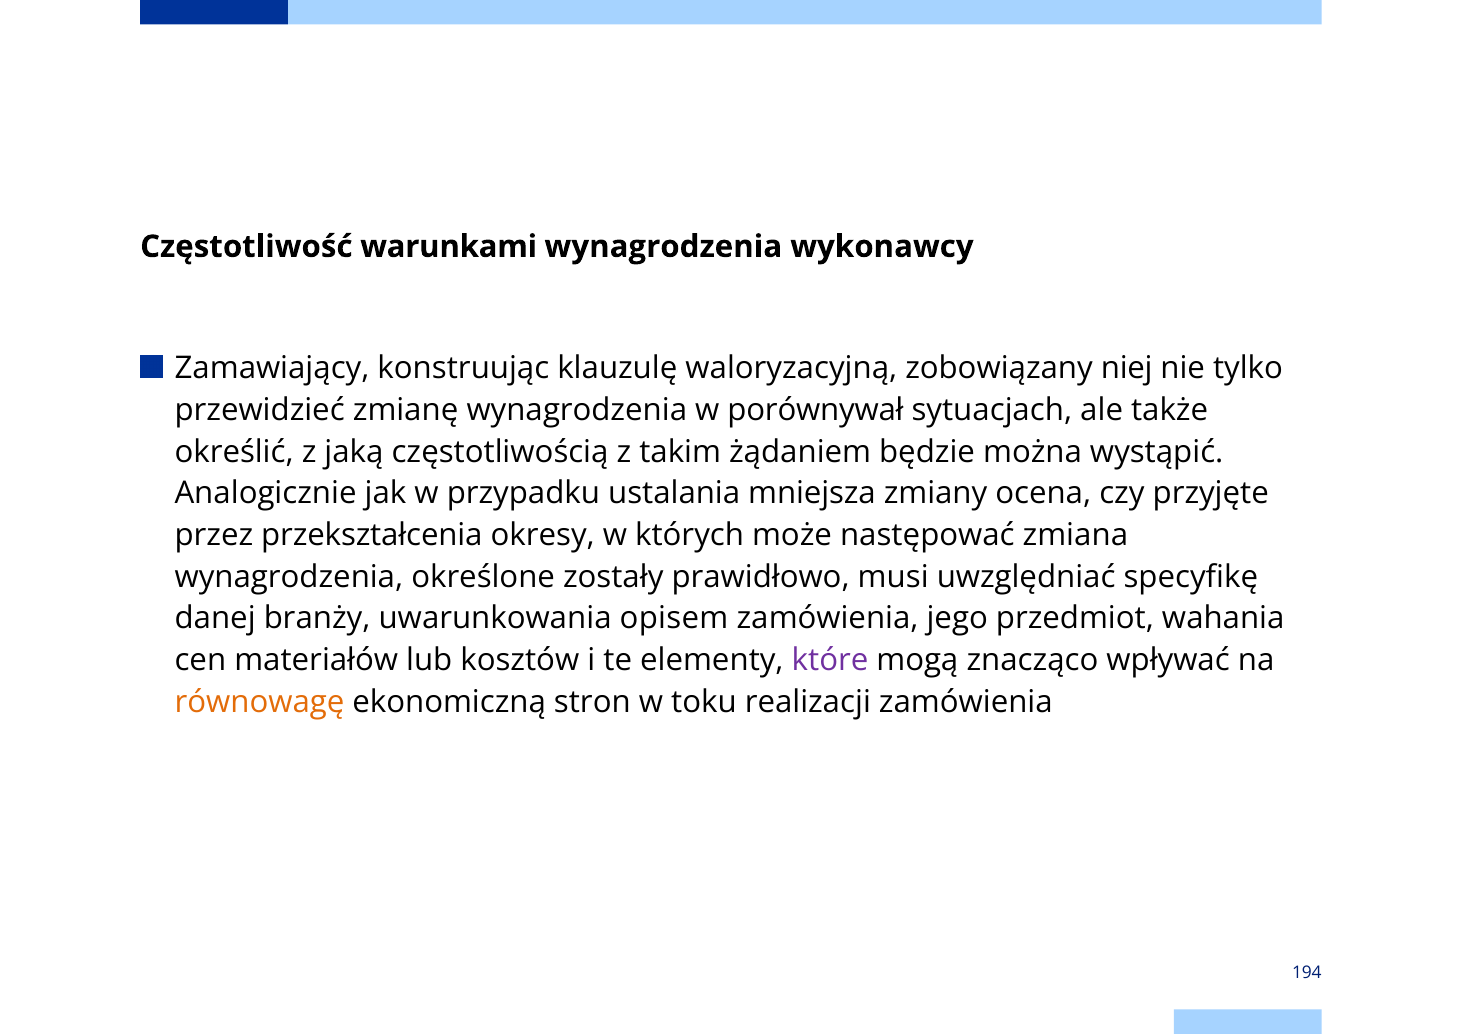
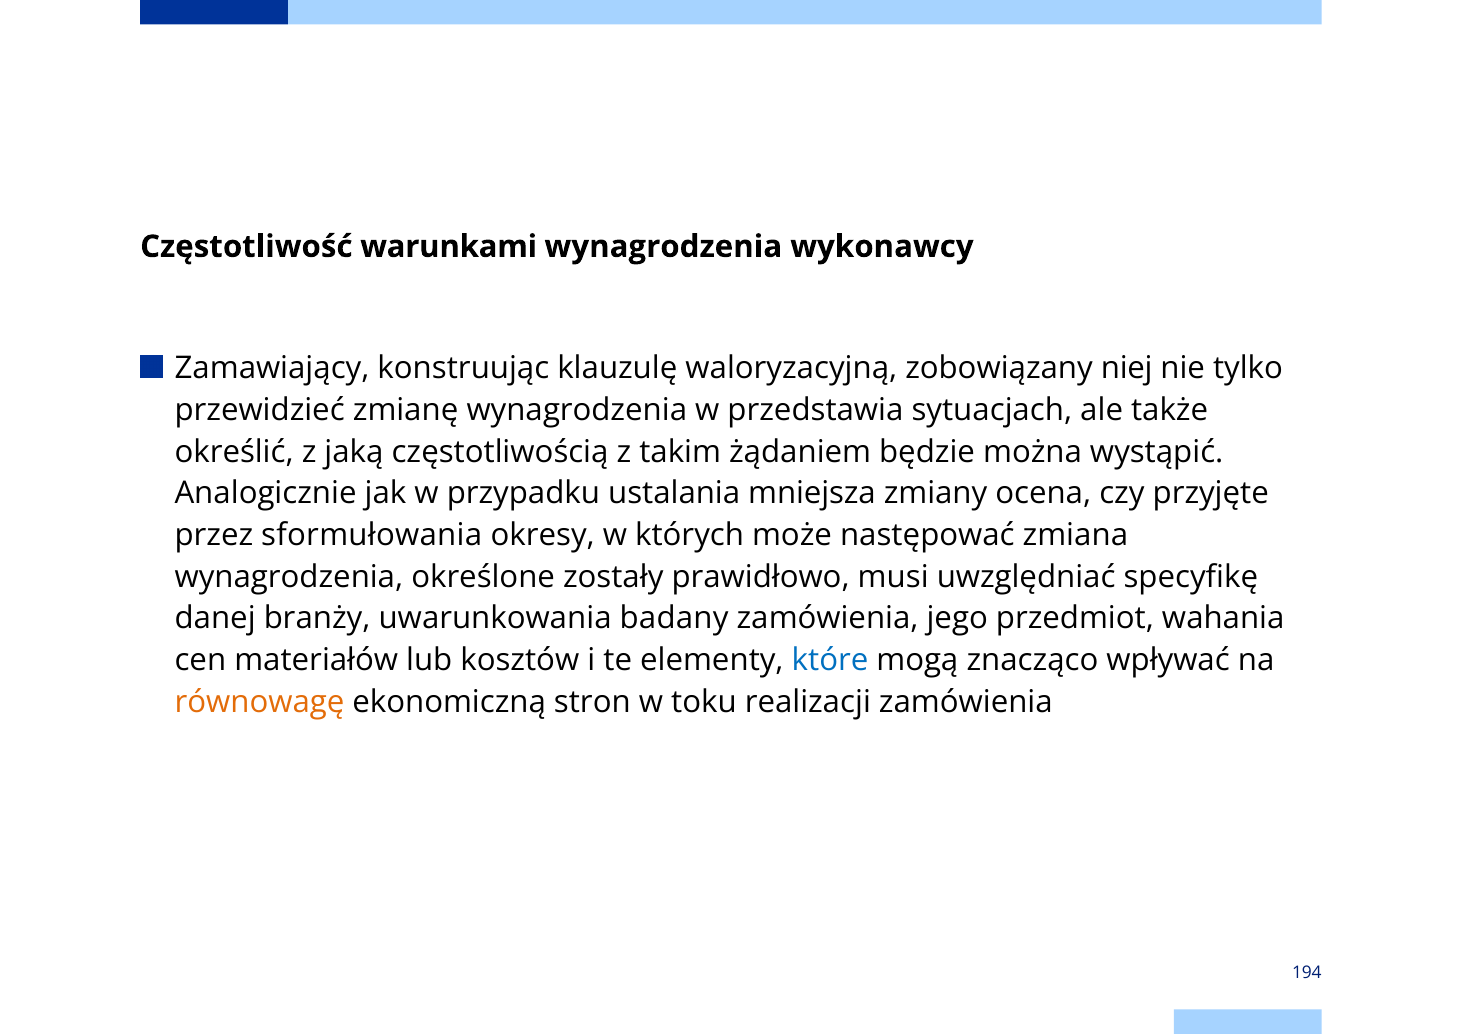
porównywał: porównywał -> przedstawia
przekształcenia: przekształcenia -> sformułowania
opisem: opisem -> badany
które colour: purple -> blue
